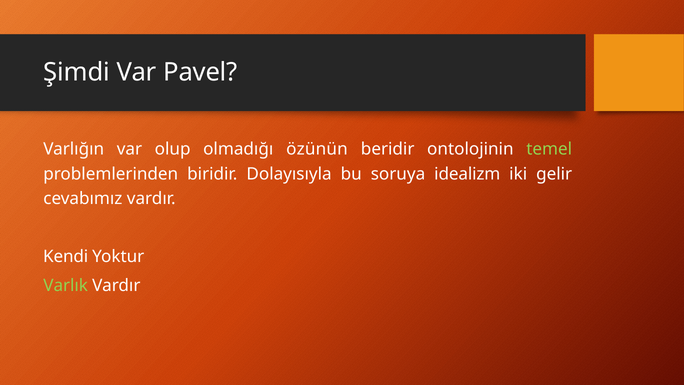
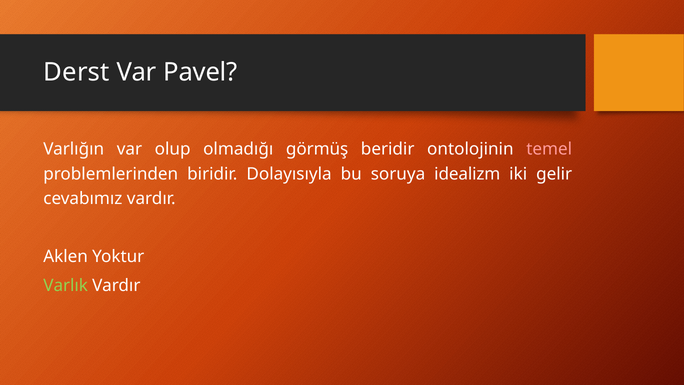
Şimdi: Şimdi -> Derst
özünün: özünün -> görmüş
temel colour: light green -> pink
Kendi: Kendi -> Aklen
